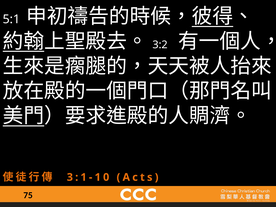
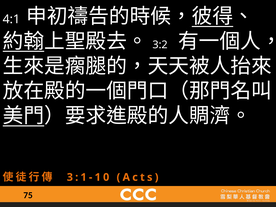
5:1: 5:1 -> 4:1
